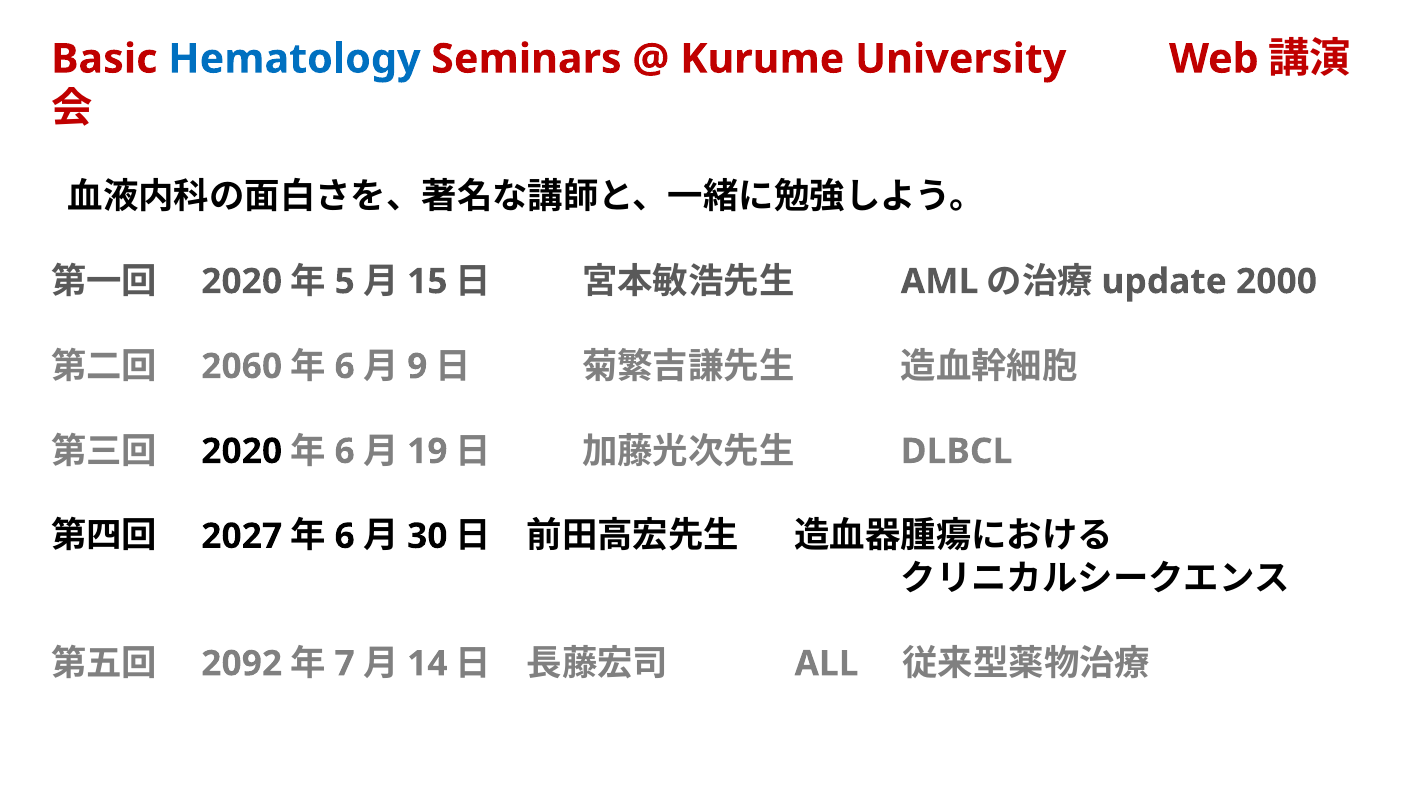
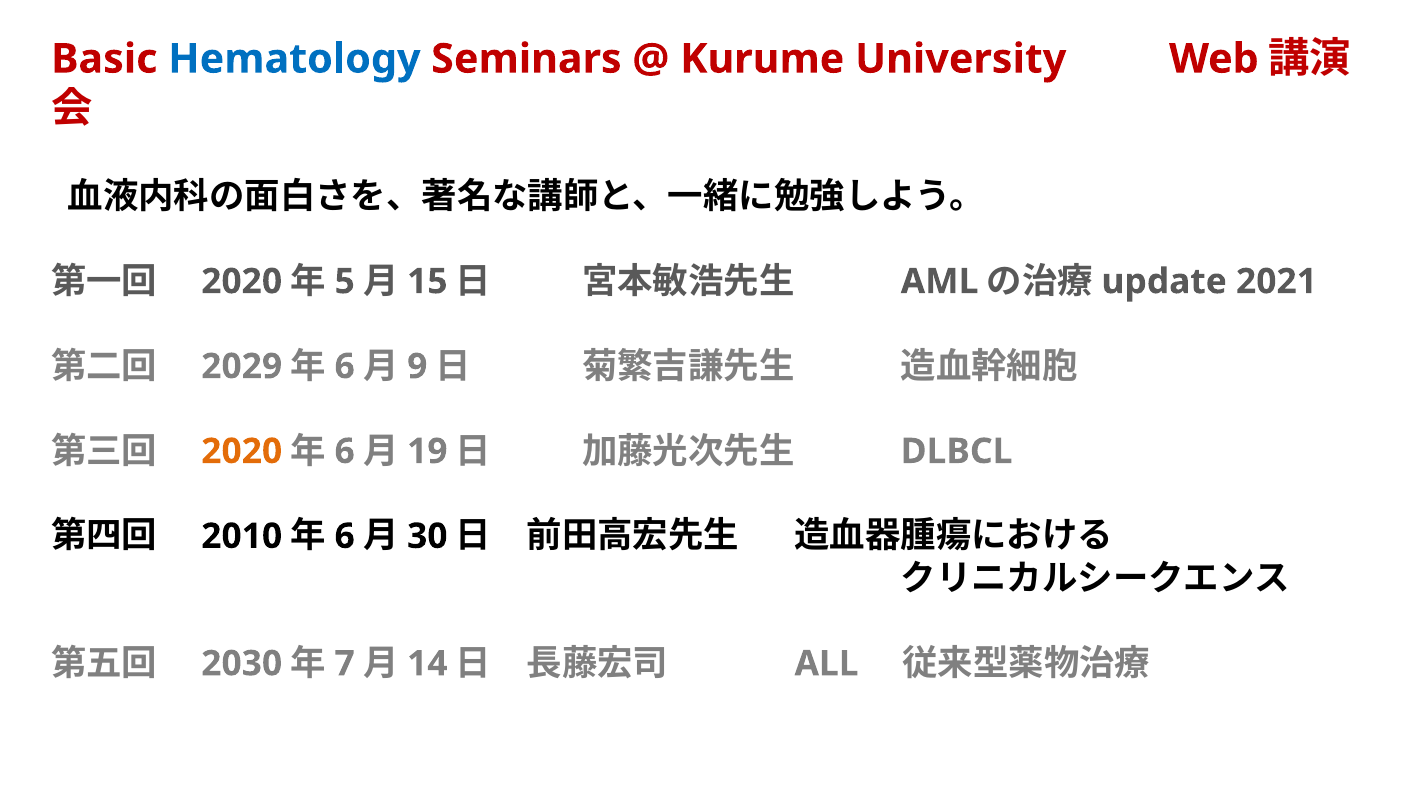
2000: 2000 -> 2021
2060: 2060 -> 2029
2020 at (242, 452) colour: black -> orange
2027: 2027 -> 2010
2092: 2092 -> 2030
